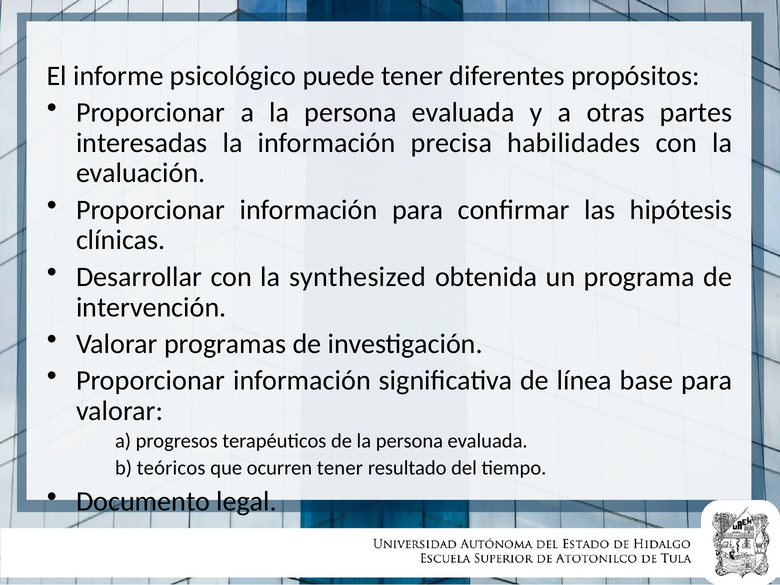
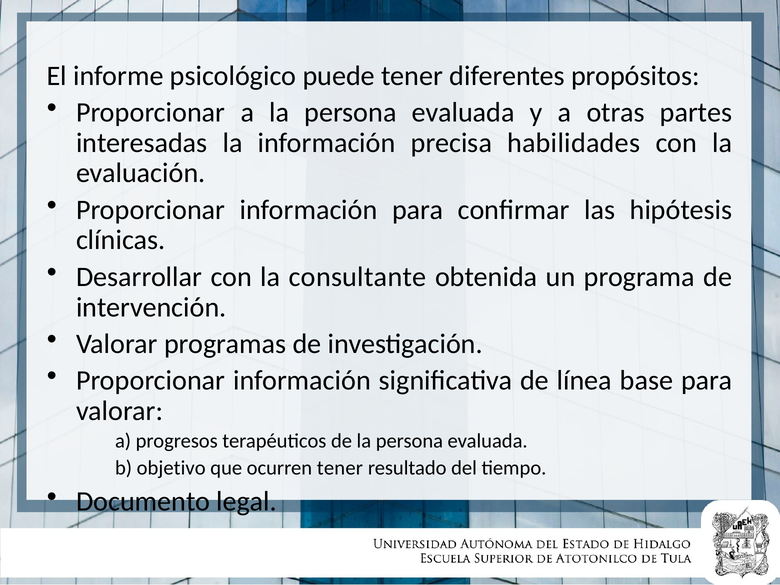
synthesized: synthesized -> consultante
teóricos: teóricos -> objetivo
